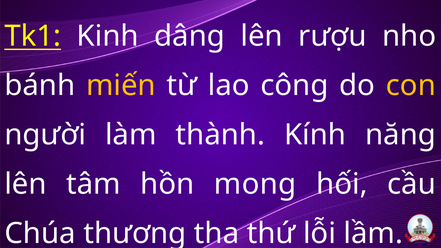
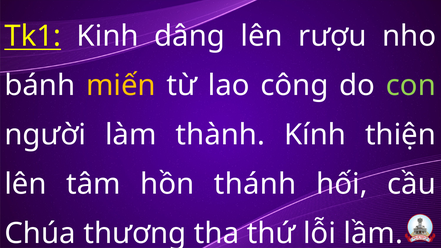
con colour: yellow -> light green
năng: năng -> thiện
mong: mong -> thánh
